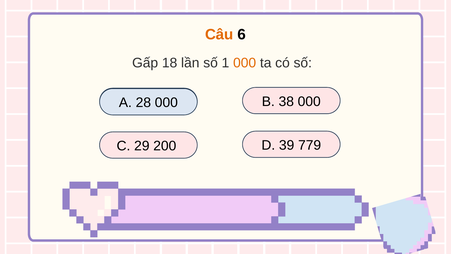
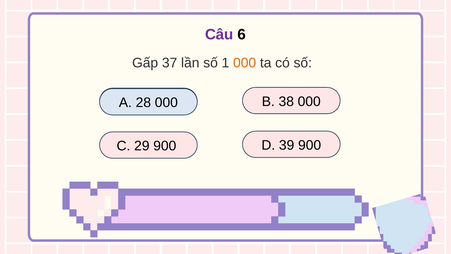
Câu colour: orange -> purple
18: 18 -> 37
29 200: 200 -> 900
39 779: 779 -> 900
